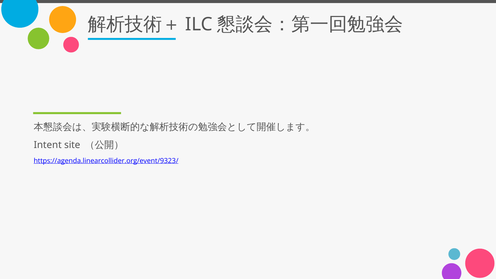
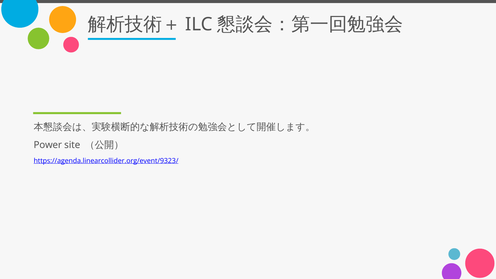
Intent: Intent -> Power
